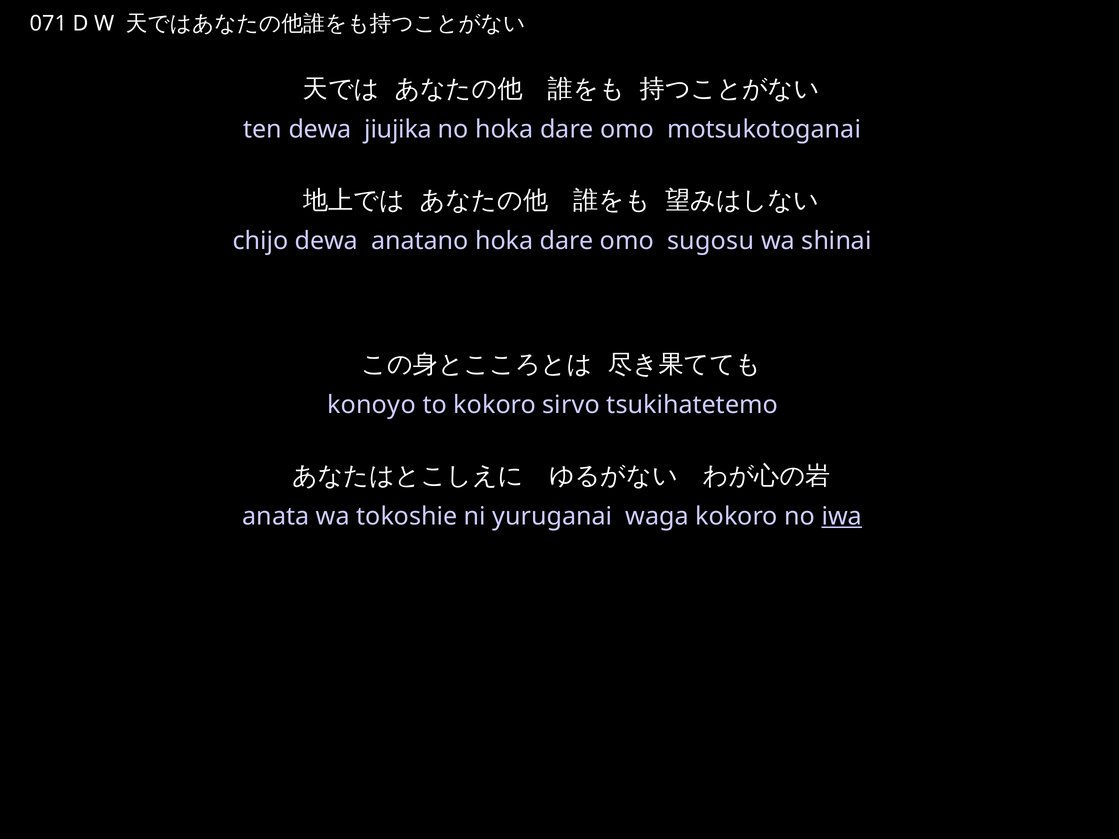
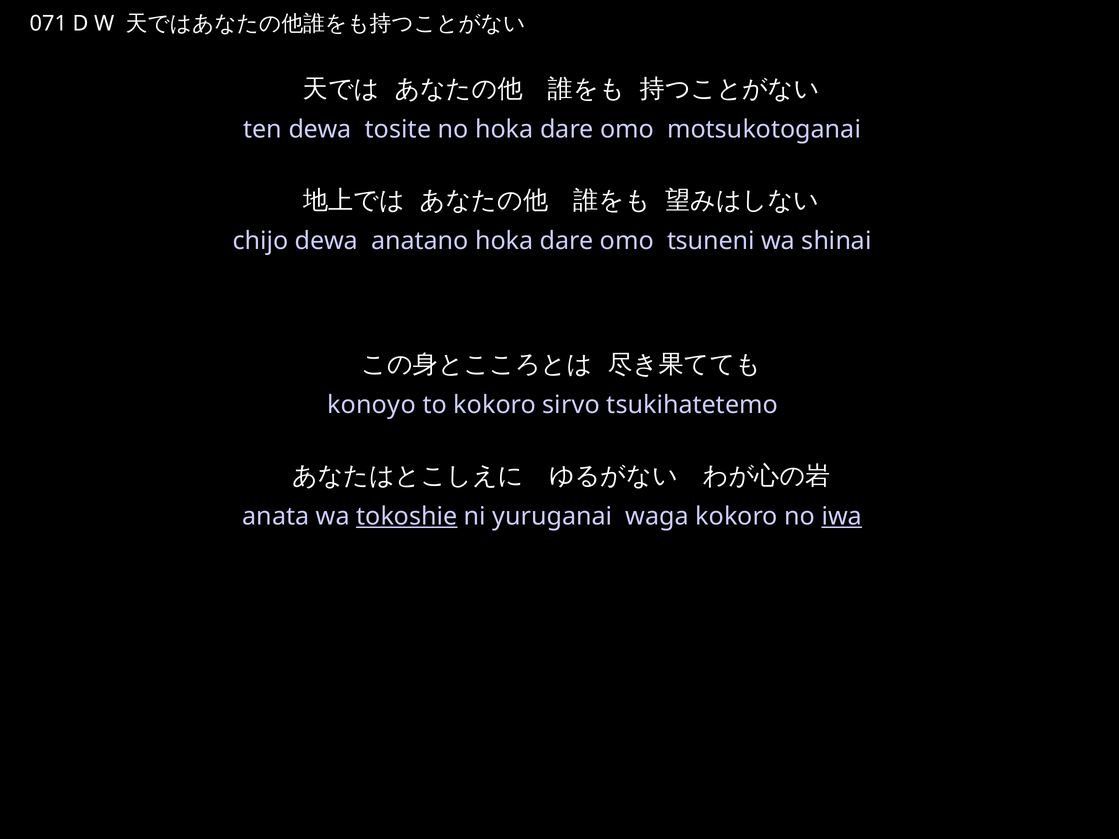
jiujika: jiujika -> tosite
sugosu: sugosu -> tsuneni
tokoshie underline: none -> present
